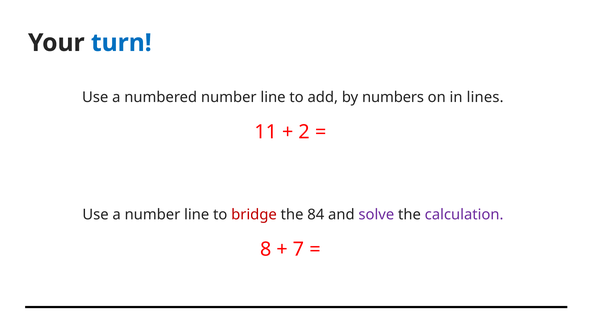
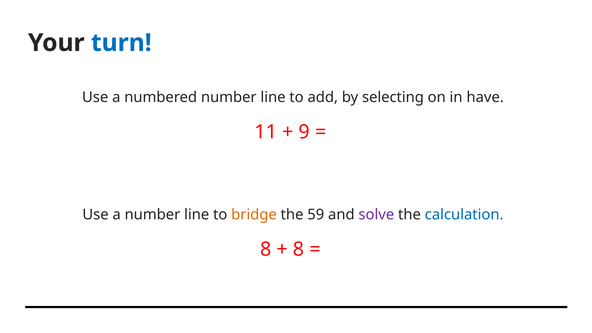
numbers: numbers -> selecting
lines: lines -> have
2: 2 -> 9
bridge colour: red -> orange
84: 84 -> 59
calculation colour: purple -> blue
7 at (299, 249): 7 -> 8
